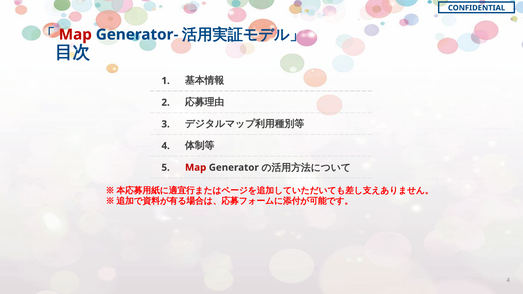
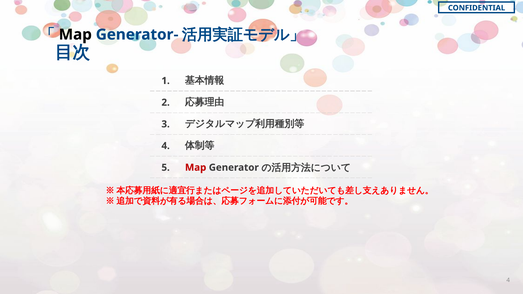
Map at (75, 35) colour: red -> black
